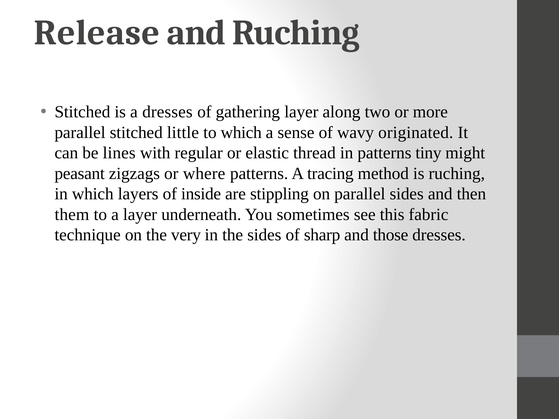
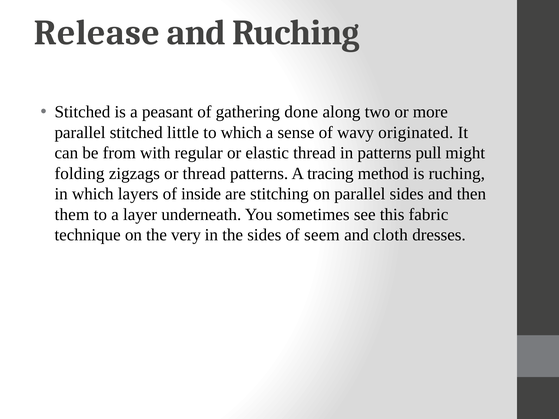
a dresses: dresses -> peasant
gathering layer: layer -> done
lines: lines -> from
tiny: tiny -> pull
peasant: peasant -> folding
or where: where -> thread
stippling: stippling -> stitching
sharp: sharp -> seem
those: those -> cloth
